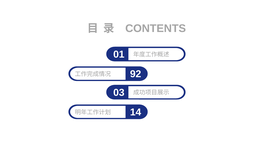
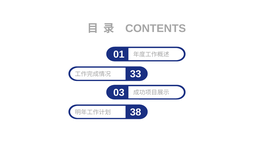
92: 92 -> 33
14: 14 -> 38
